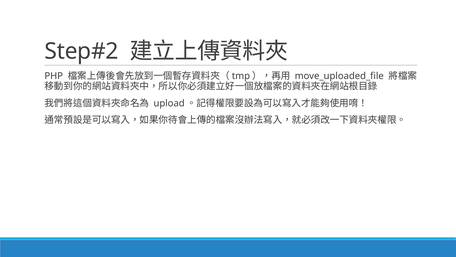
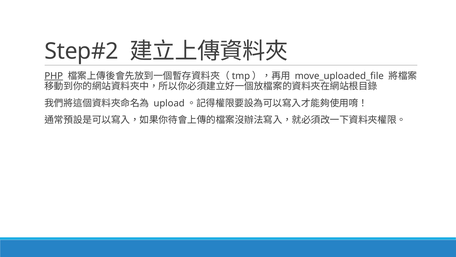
PHP underline: none -> present
